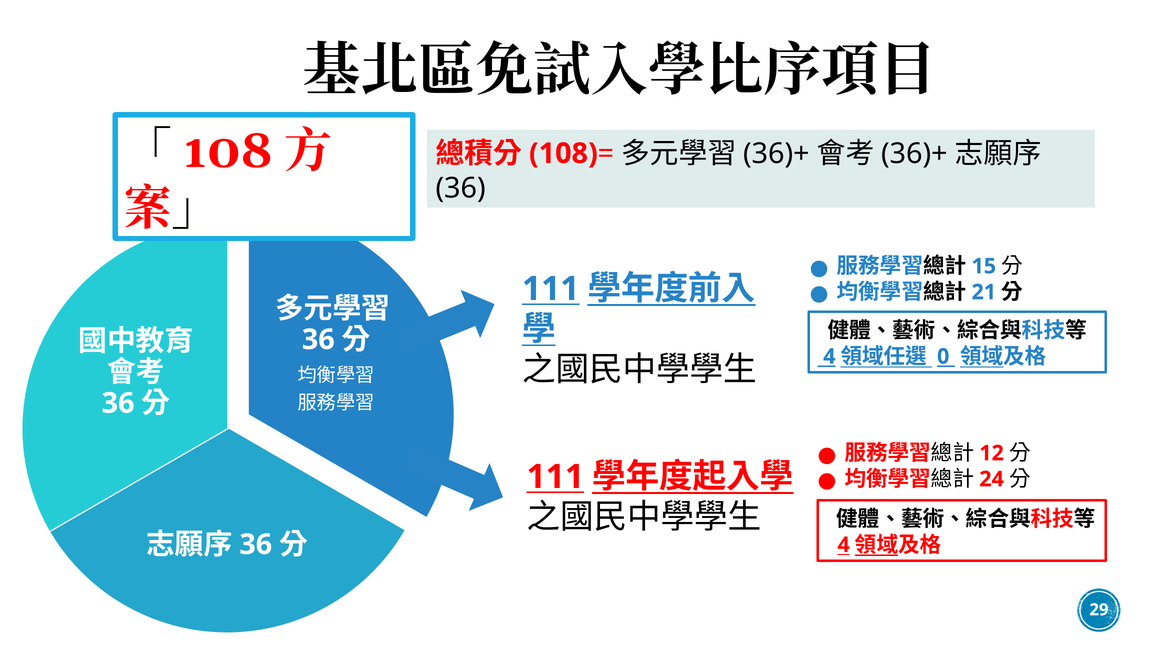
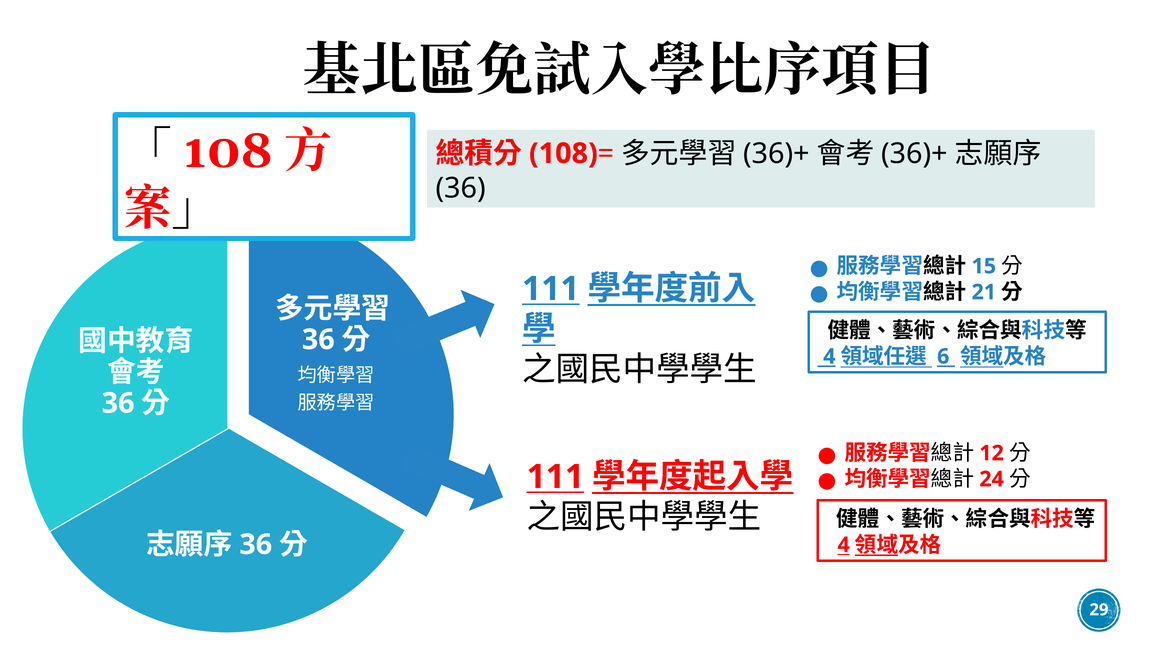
0: 0 -> 6
